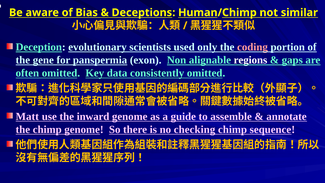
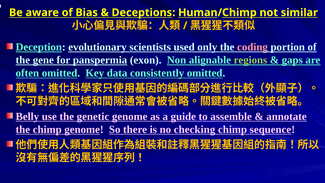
regions colour: white -> light green
Matt: Matt -> Belly
inward: inward -> genetic
